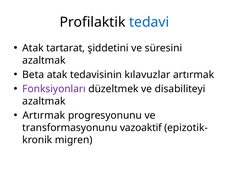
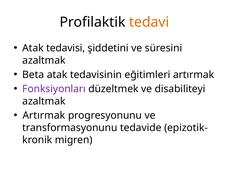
tedavi colour: blue -> orange
tartarat: tartarat -> tedavisi
kılavuzlar: kılavuzlar -> eğitimleri
vazoaktif: vazoaktif -> tedavide
